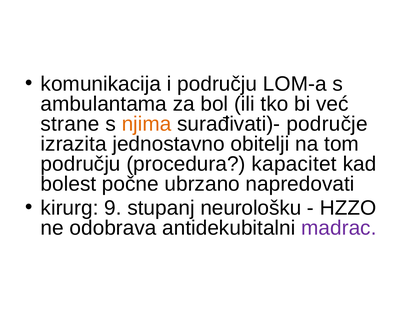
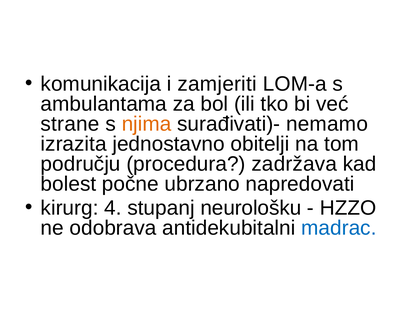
i području: području -> zamjeriti
područje: područje -> nemamo
kapacitet: kapacitet -> zadržava
9: 9 -> 4
madrac colour: purple -> blue
